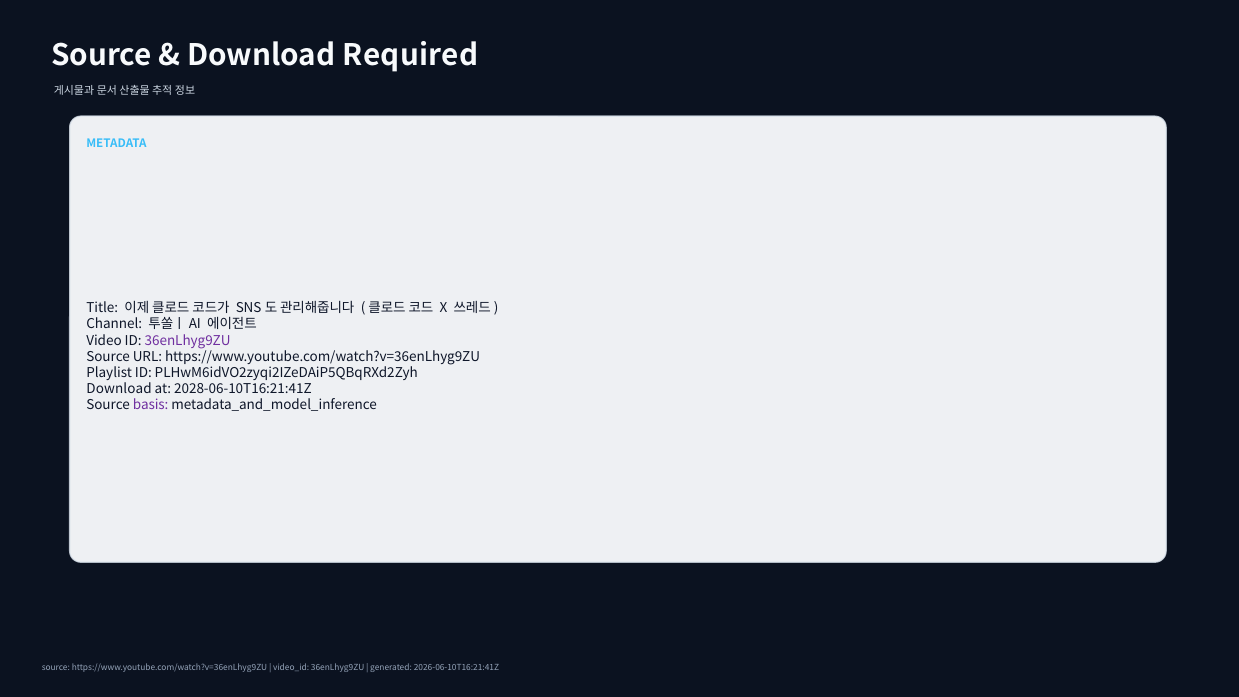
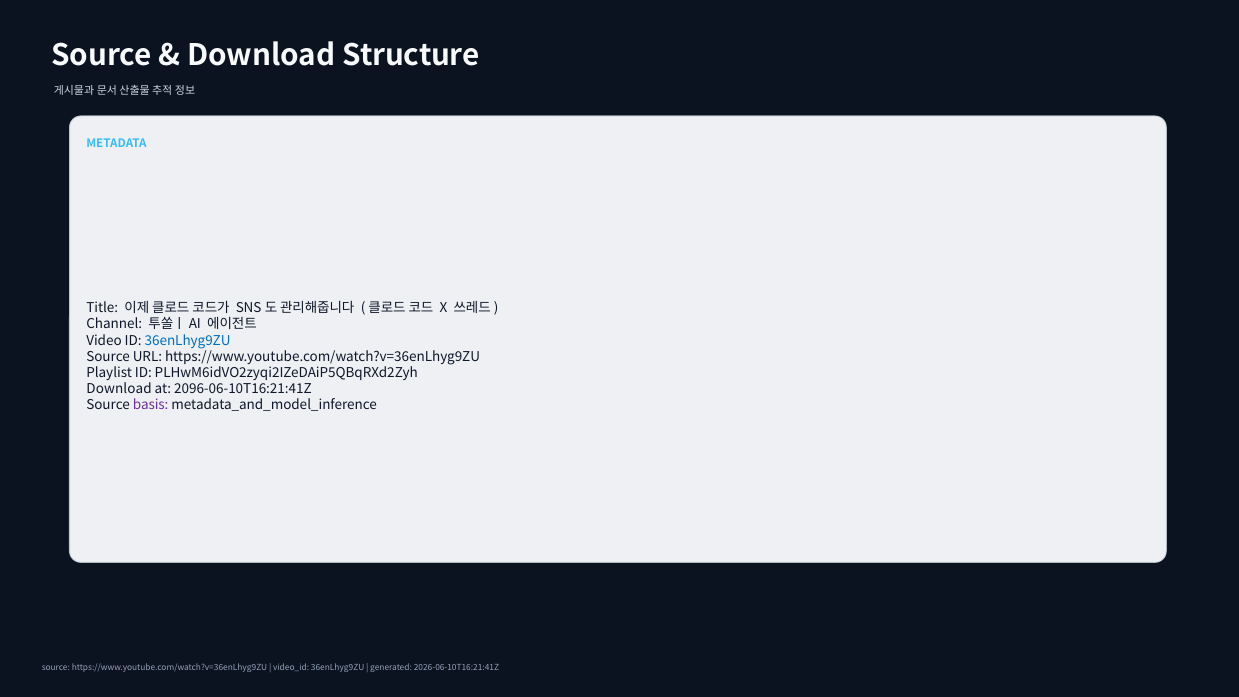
Required: Required -> Structure
36enLhyg9ZU at (188, 341) colour: purple -> blue
2028-06-10T16:21:41Z: 2028-06-10T16:21:41Z -> 2096-06-10T16:21:41Z
